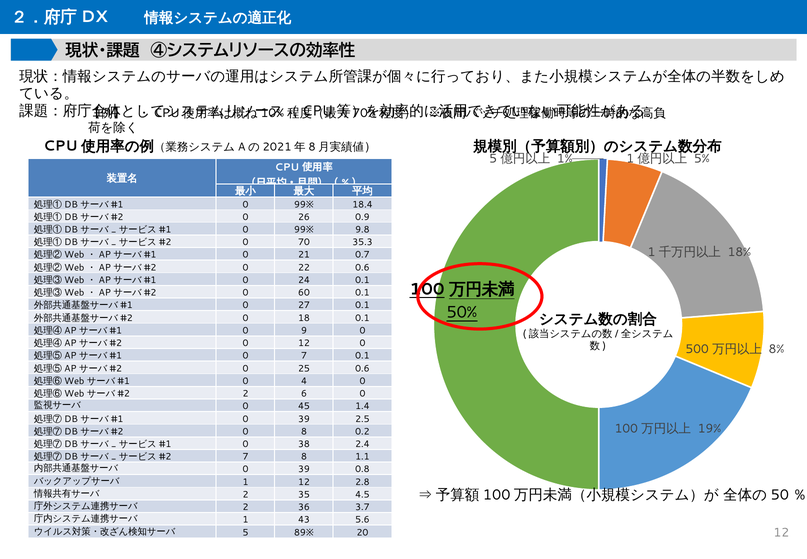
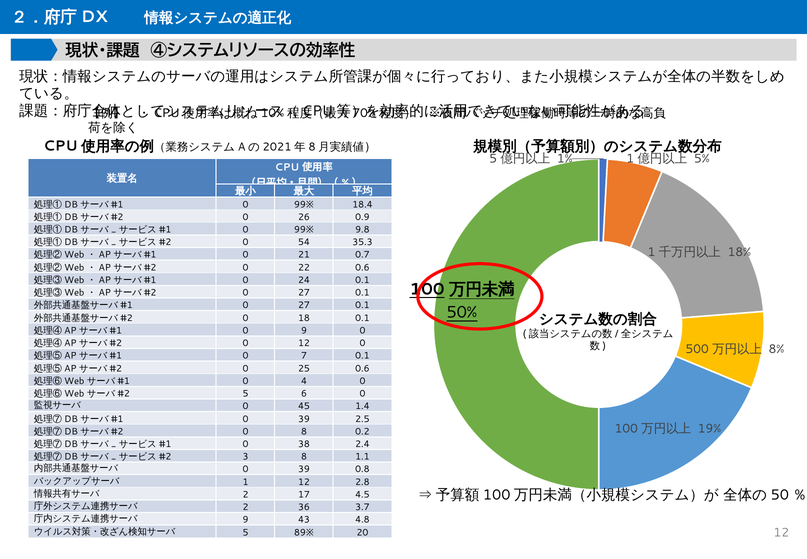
70: 70 -> 54
60 at (304, 293): 60 -> 27
2 at (245, 393): 2 -> 5
7 at (245, 457): 7 -> 3
35: 35 -> 17
1 at (245, 520): 1 -> 9
5.6: 5.6 -> 4.8
